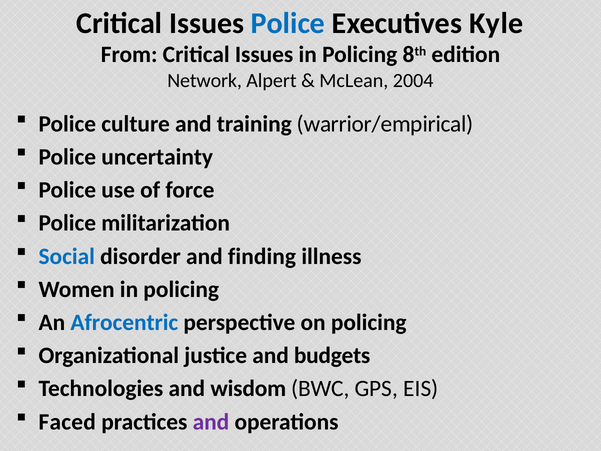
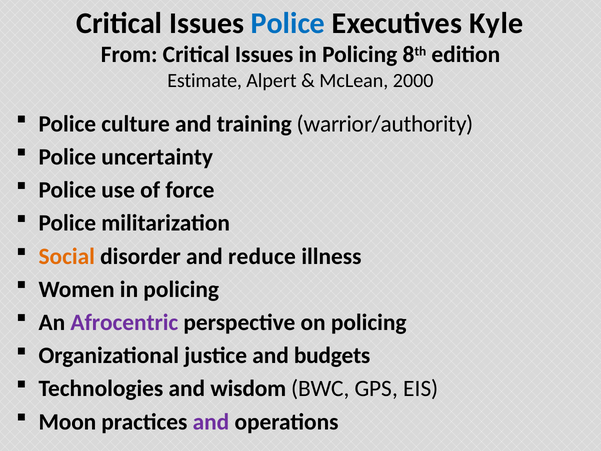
Network: Network -> Estimate
2004: 2004 -> 2000
warrior/empirical: warrior/empirical -> warrior/authority
Social colour: blue -> orange
finding: finding -> reduce
Afrocentric colour: blue -> purple
Faced: Faced -> Moon
